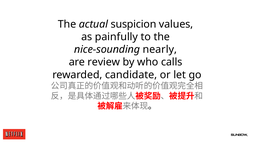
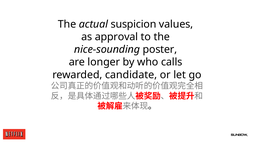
painfully: painfully -> approval
nearly: nearly -> poster
review: review -> longer
